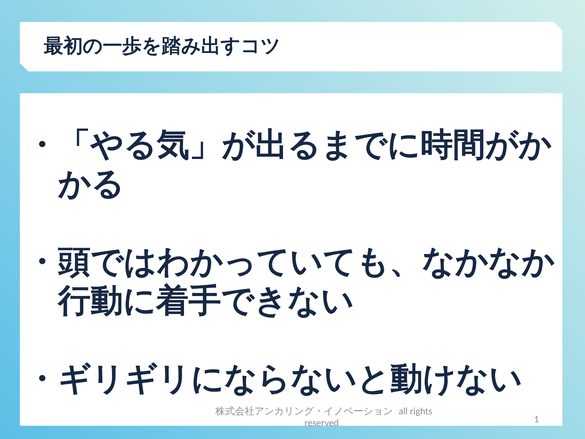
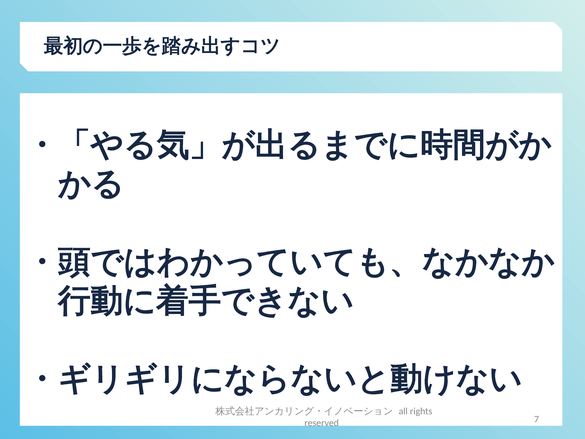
1: 1 -> 7
